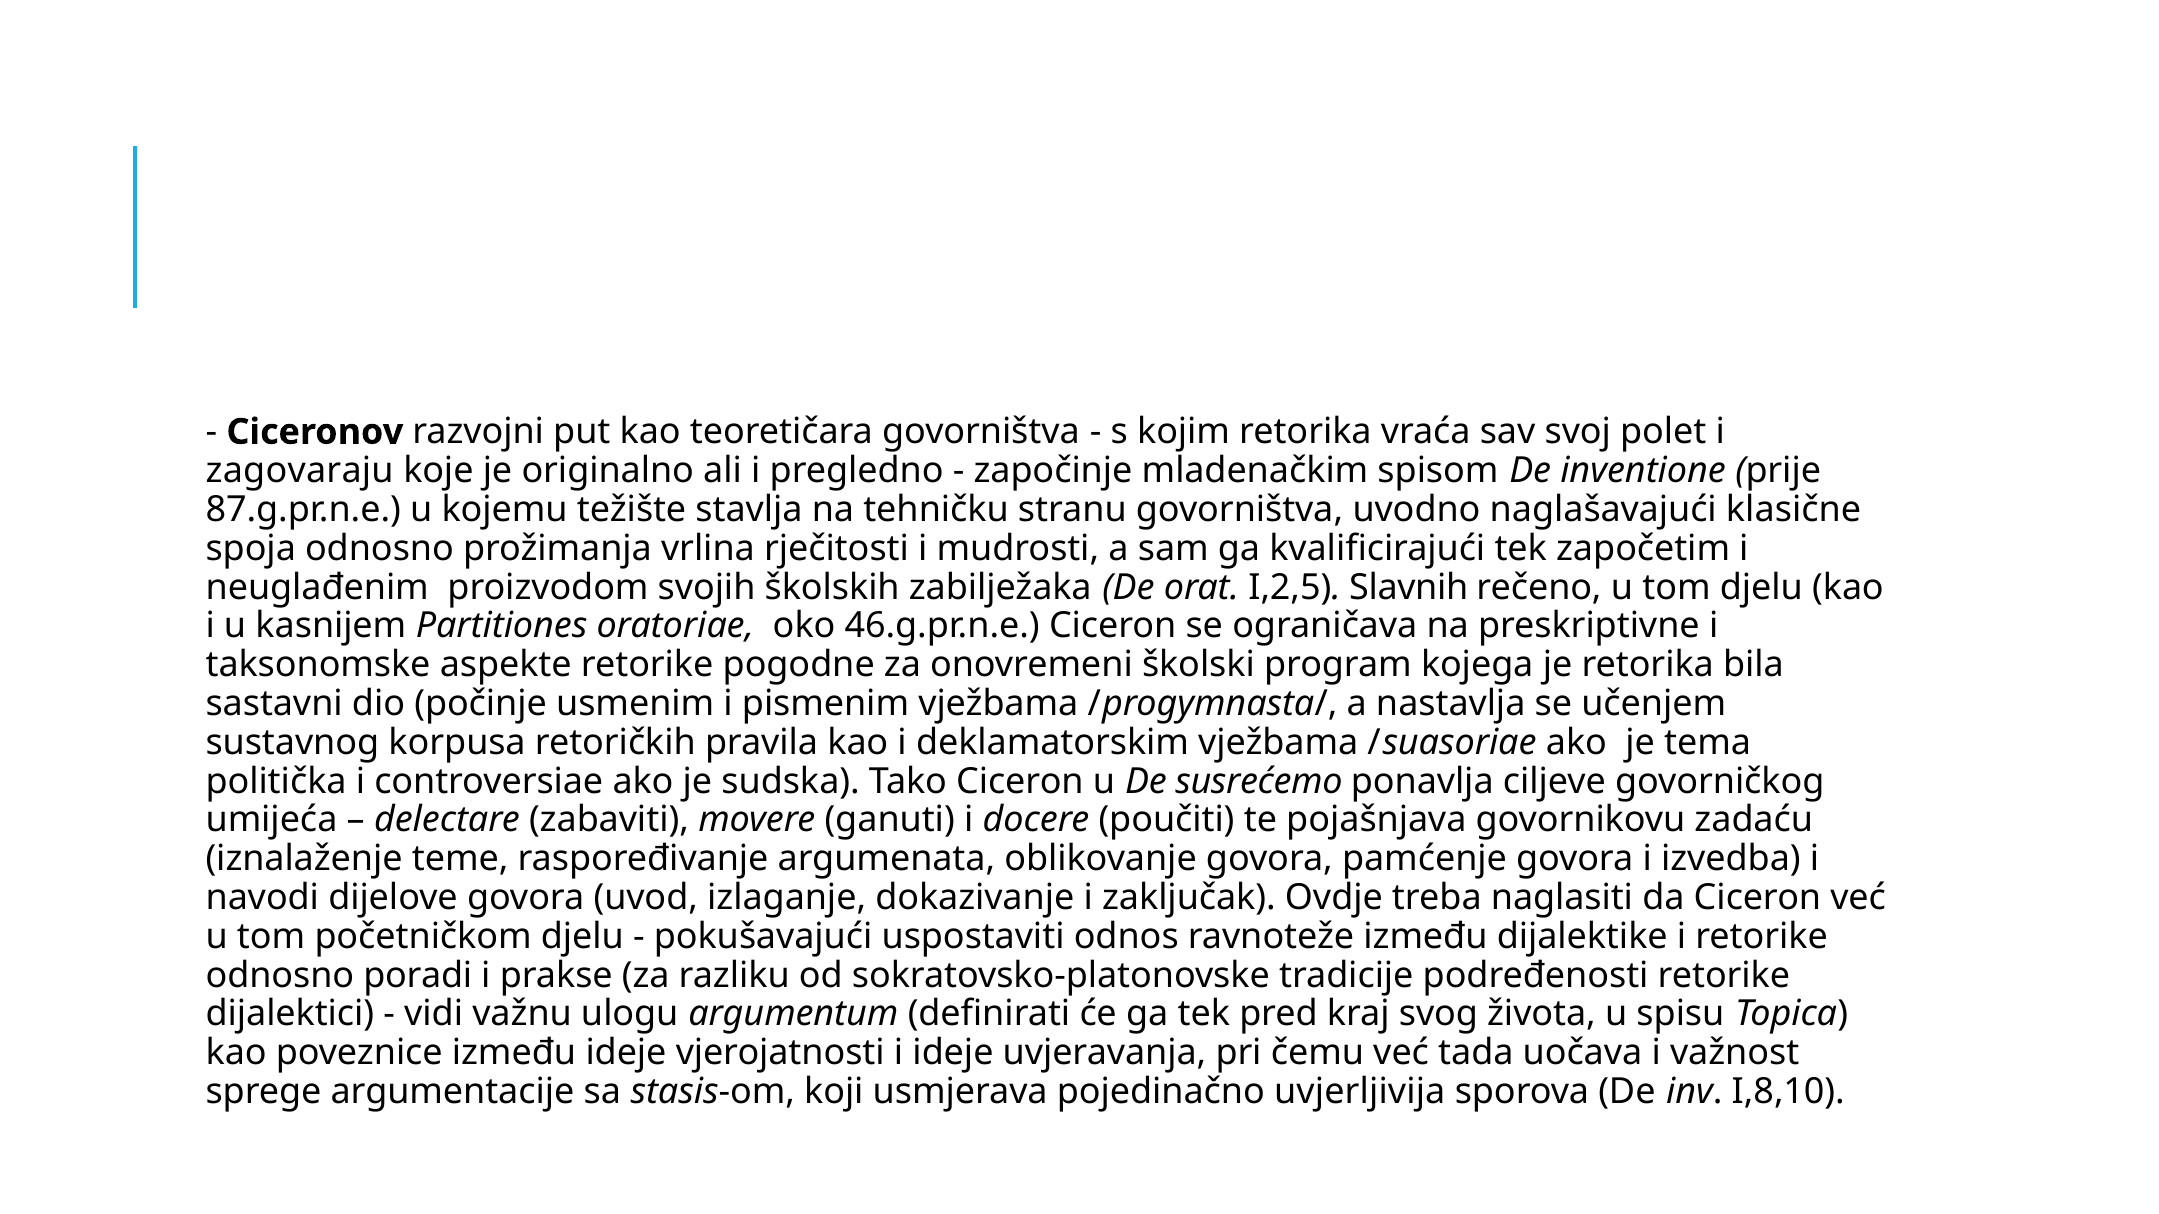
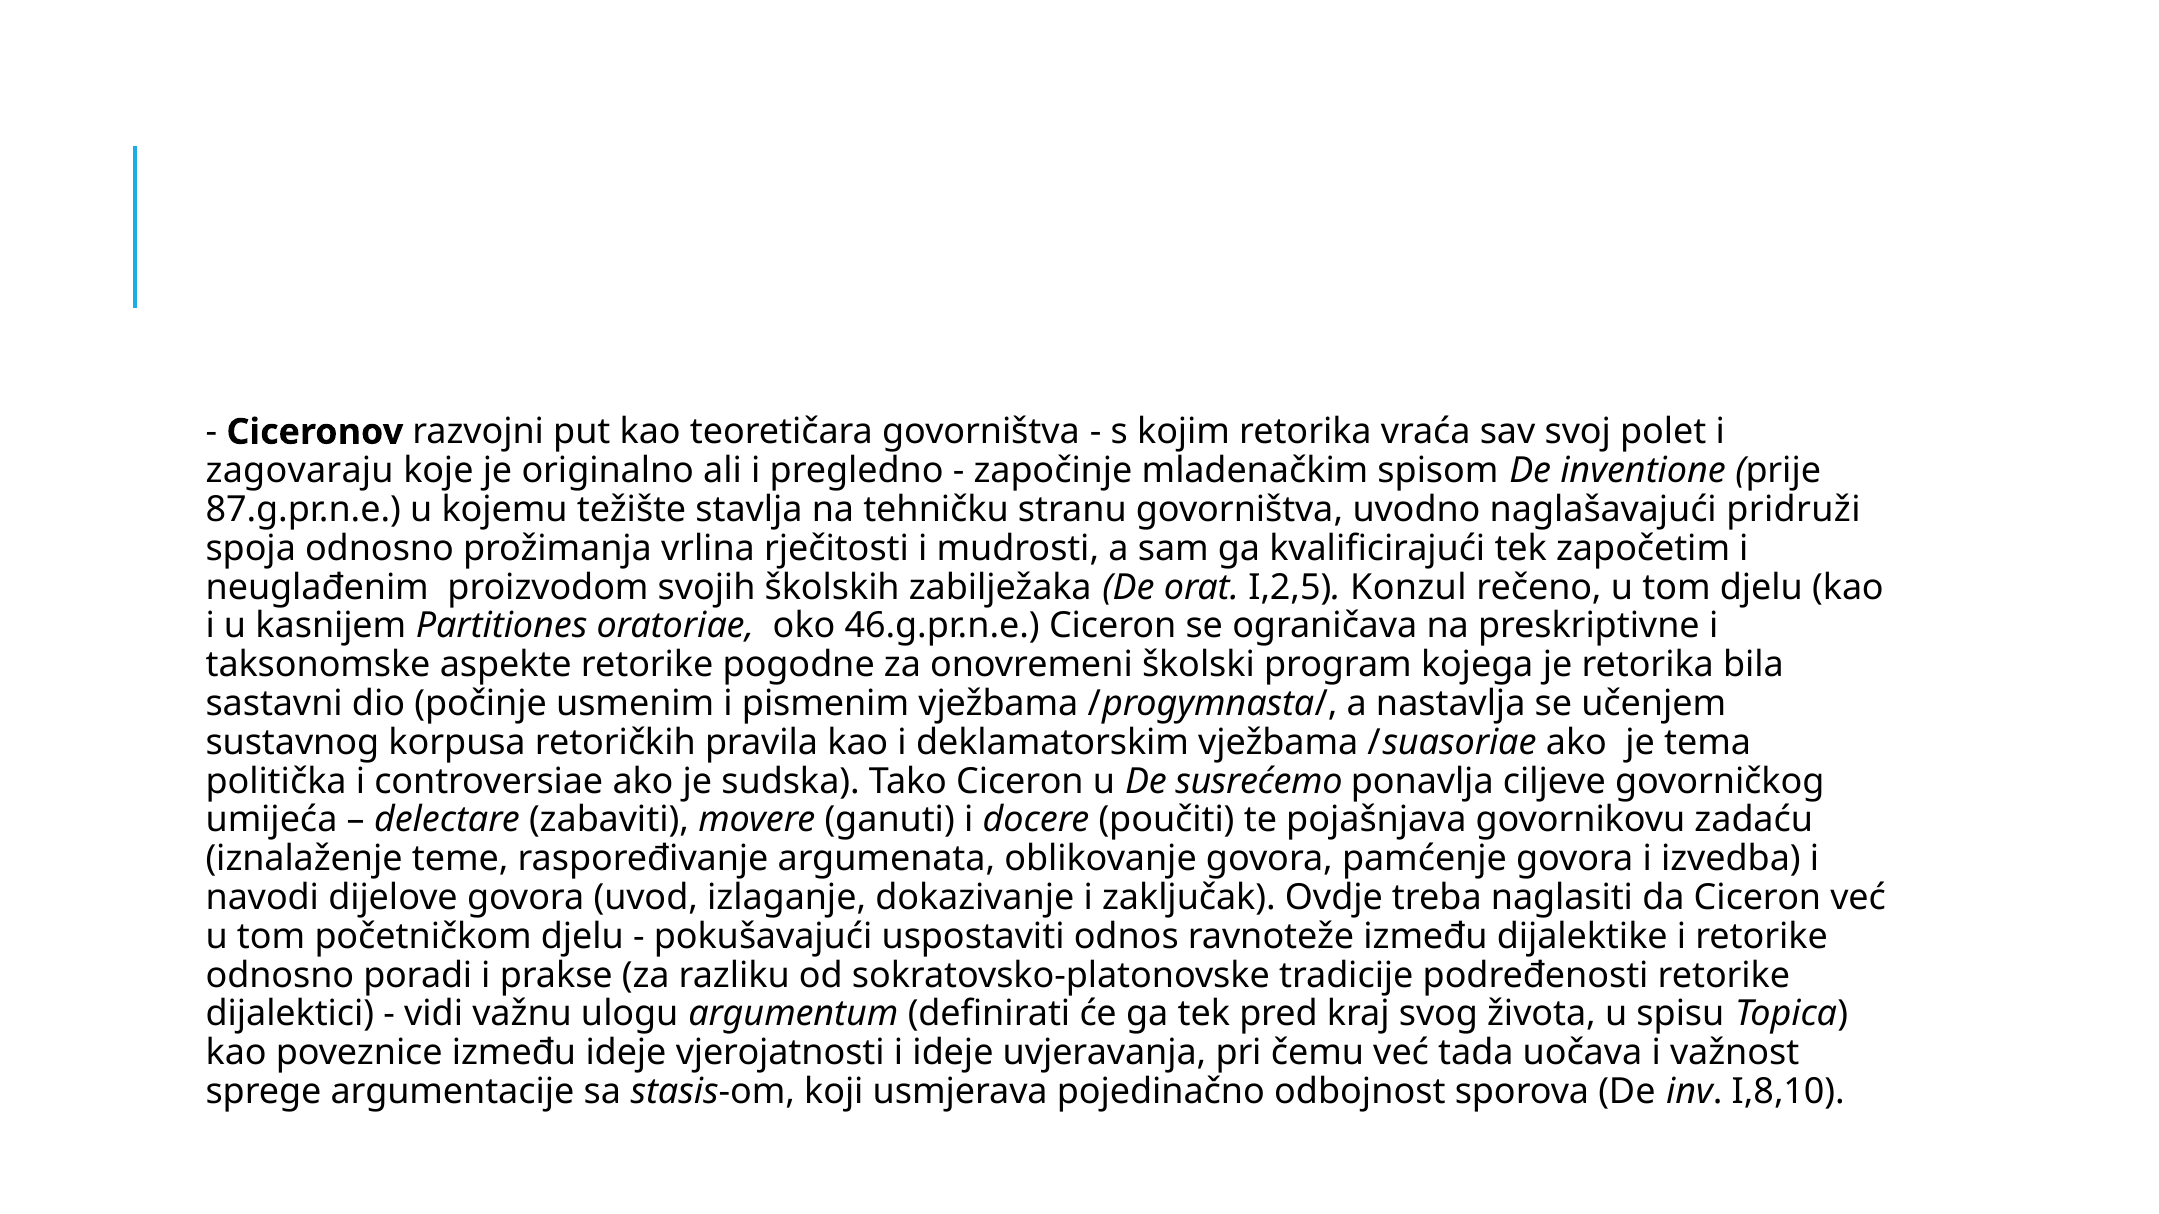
klasične: klasične -> pridruži
Slavnih: Slavnih -> Konzul
uvjerljivija: uvjerljivija -> odbojnost
